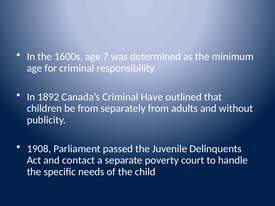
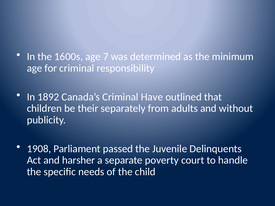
be from: from -> their
contact: contact -> harsher
